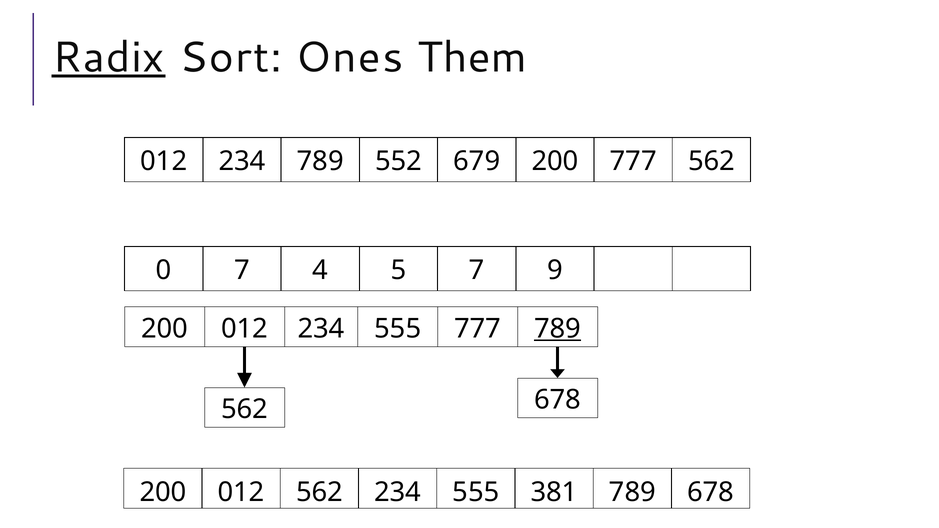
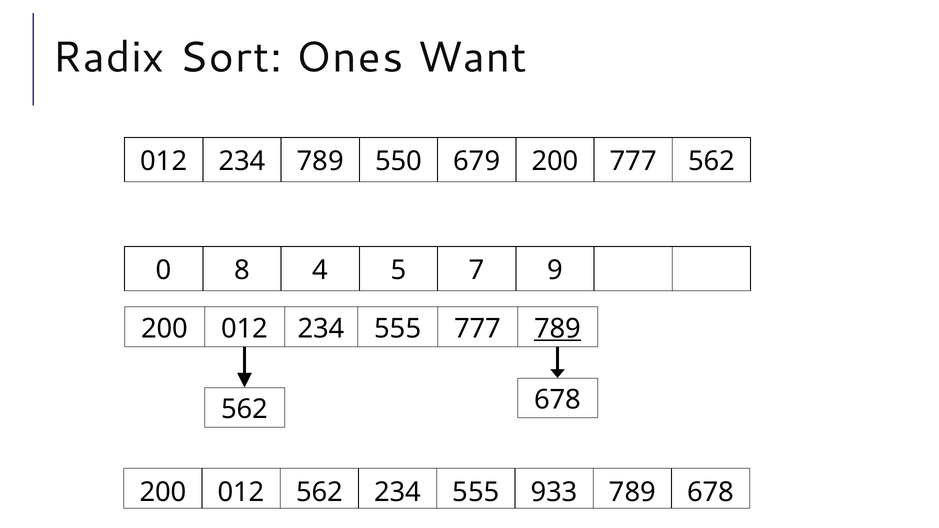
Radix underline: present -> none
Them: Them -> Want
552: 552 -> 550
0 7: 7 -> 8
381: 381 -> 933
